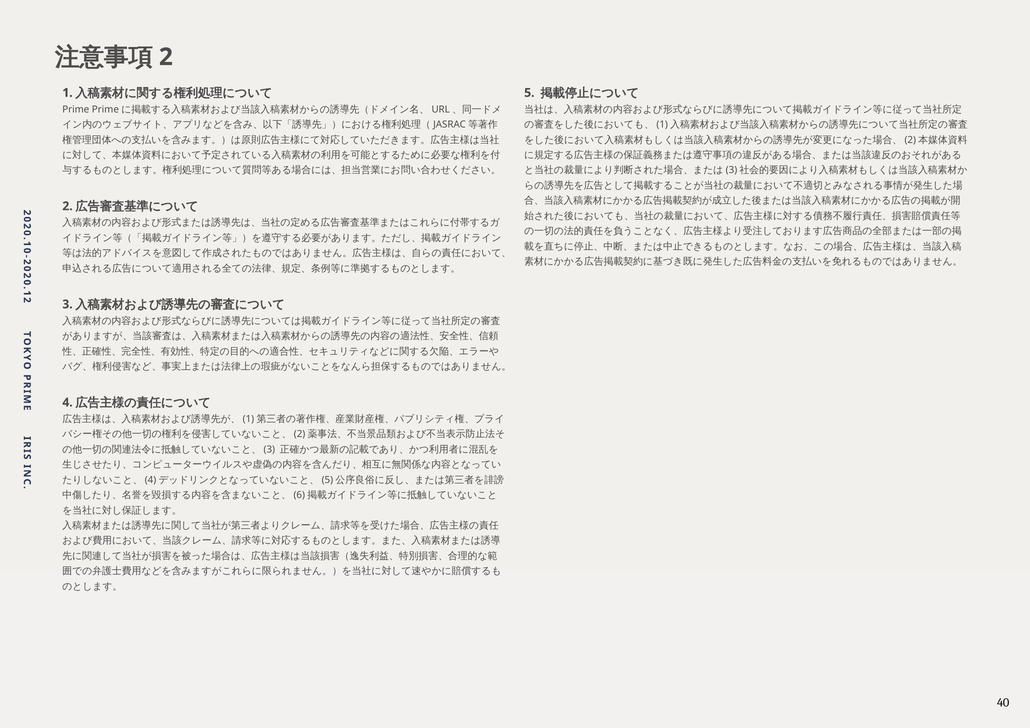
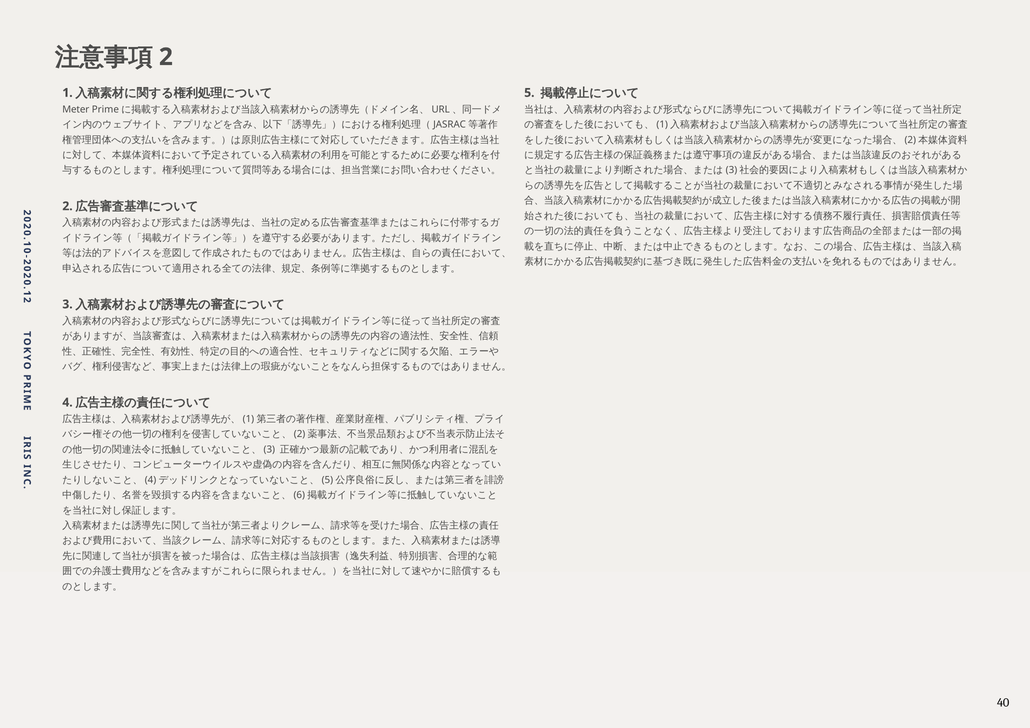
Prime: Prime -> Meter
